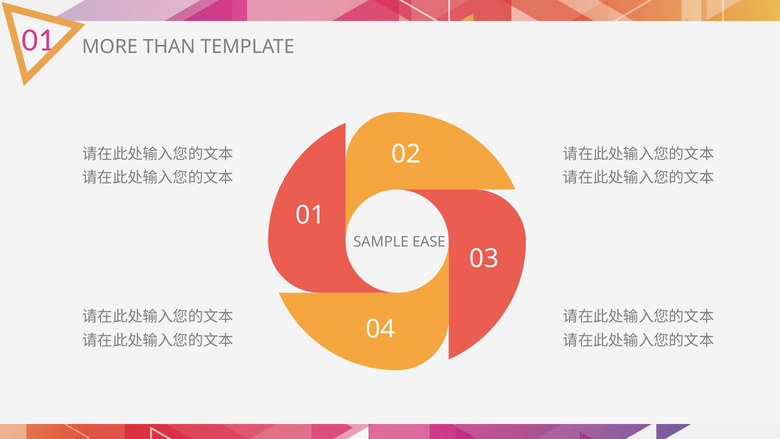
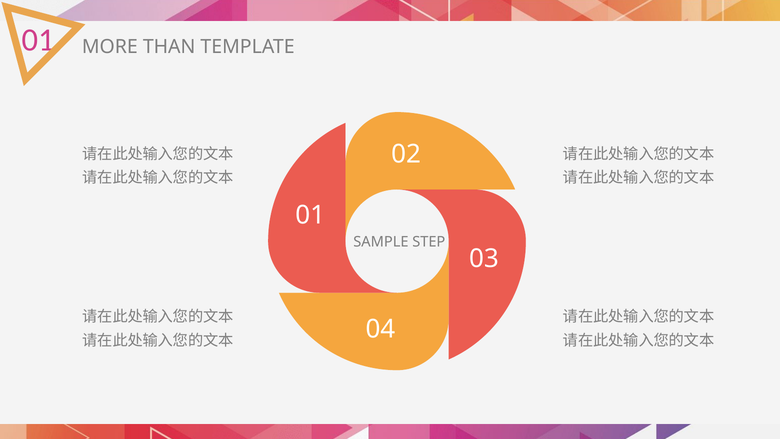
EASE: EASE -> STEP
